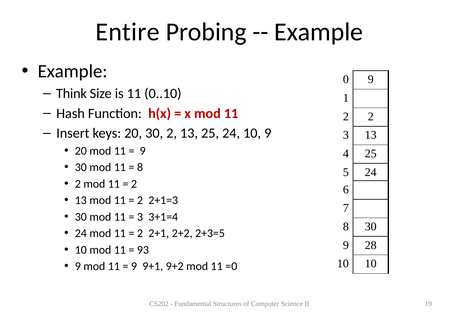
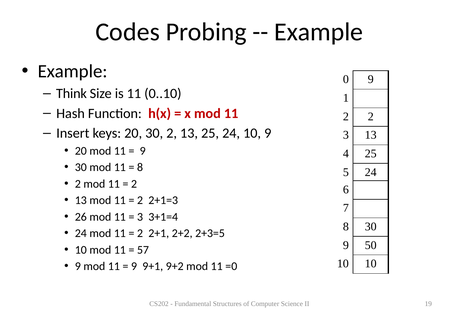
Entire: Entire -> Codes
30 at (81, 217): 30 -> 26
28: 28 -> 50
93: 93 -> 57
